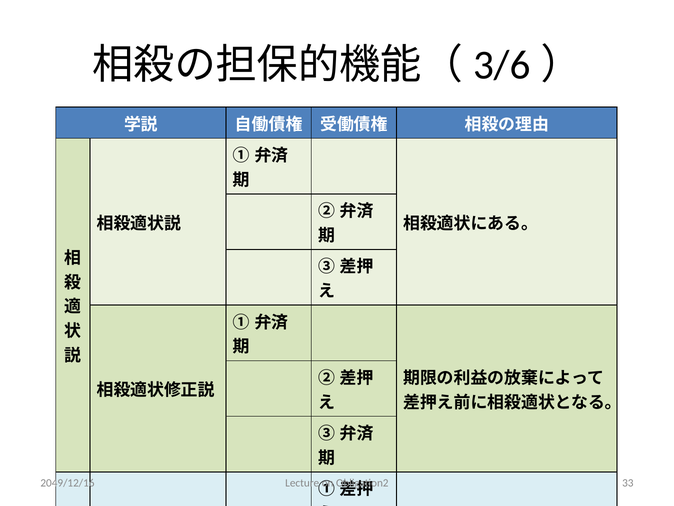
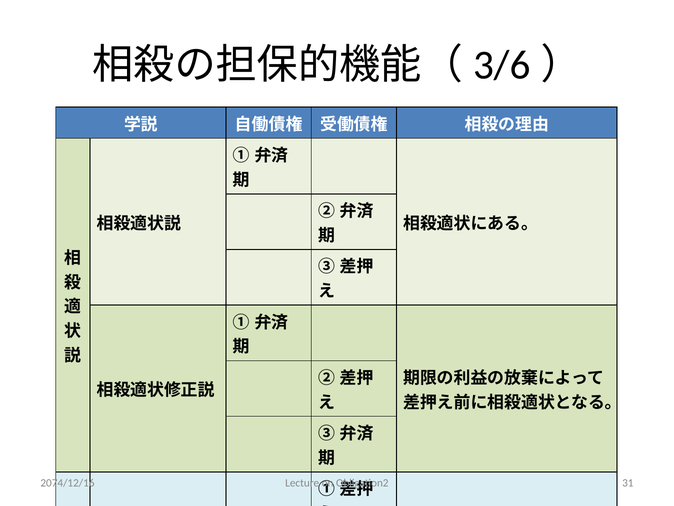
2049/12/16: 2049/12/16 -> 2074/12/16
33: 33 -> 31
